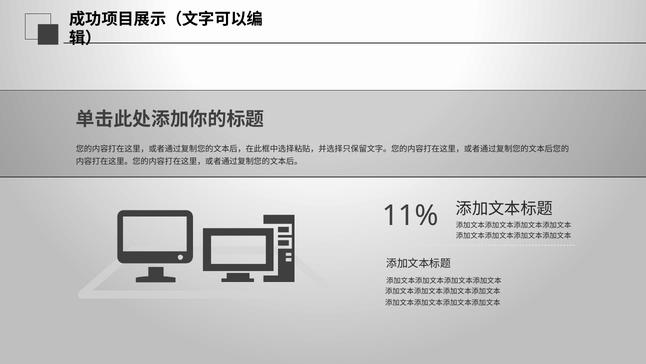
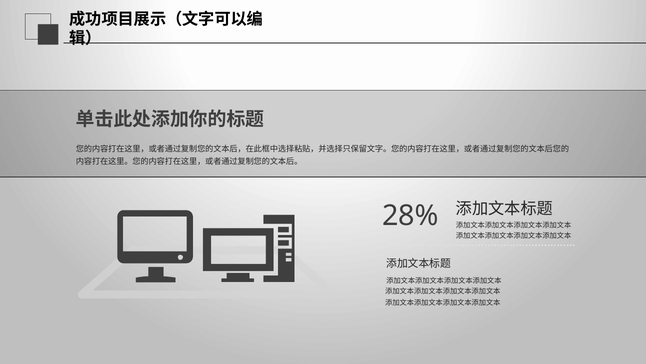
11%: 11% -> 28%
